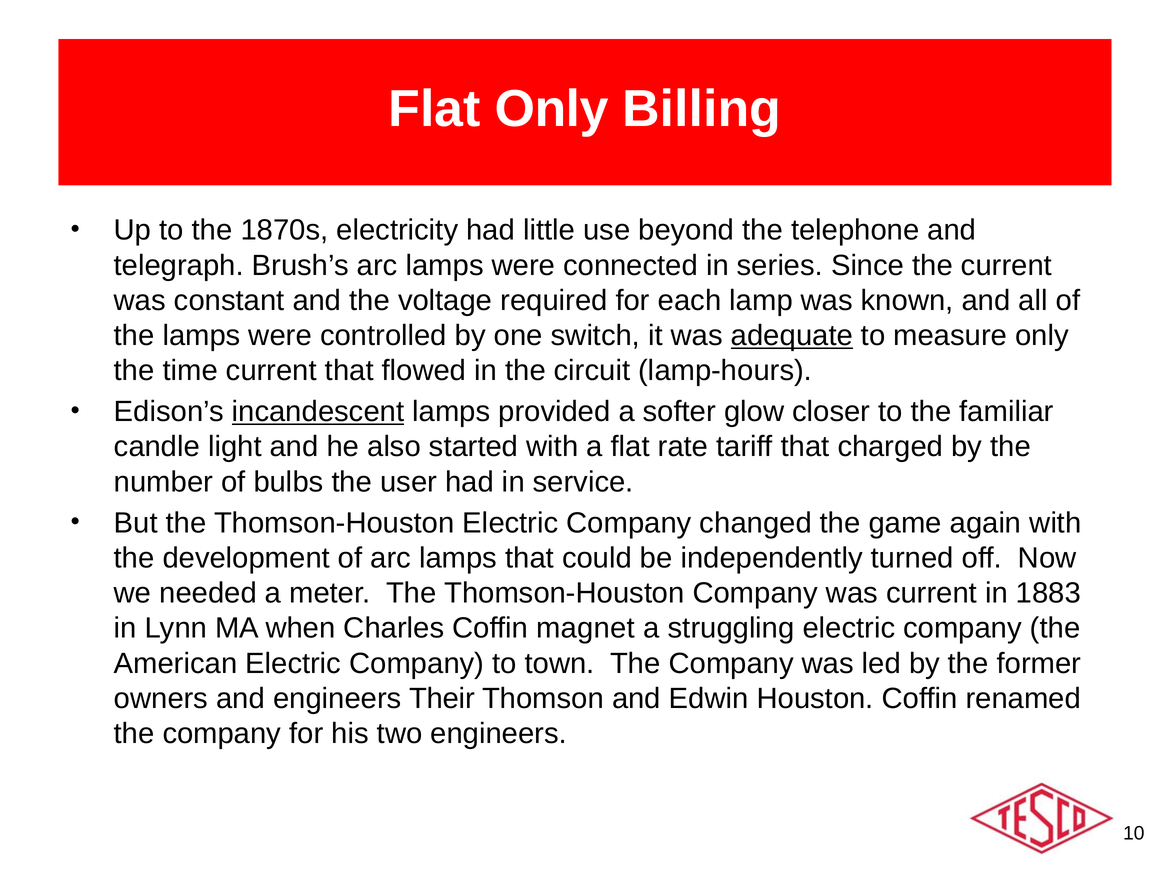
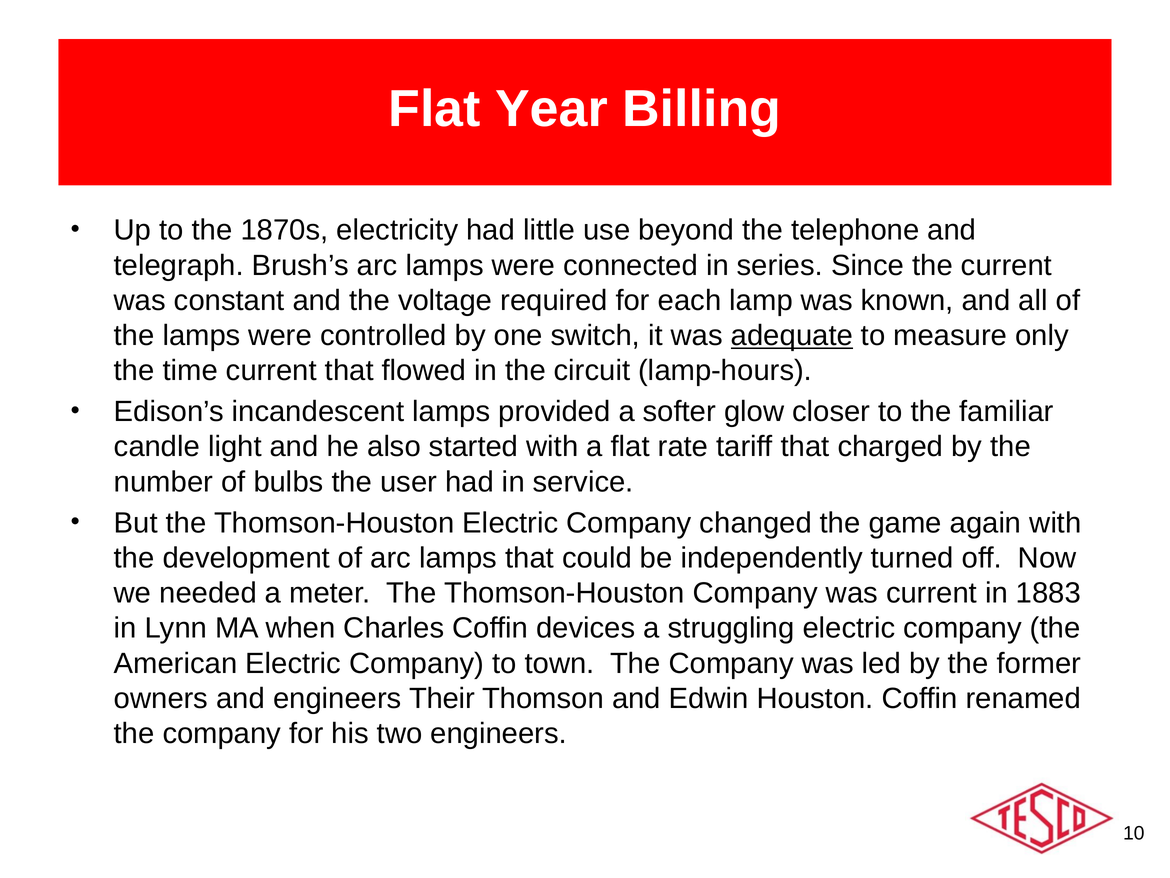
Flat Only: Only -> Year
incandescent underline: present -> none
magnet: magnet -> devices
